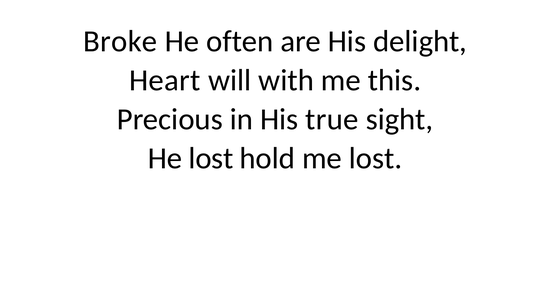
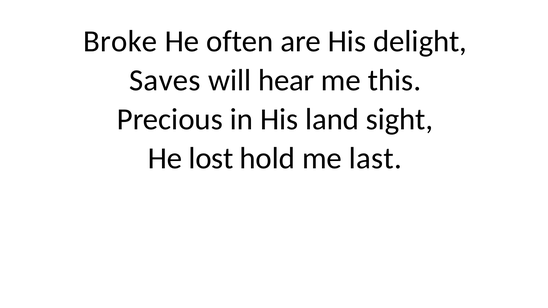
Heart: Heart -> Saves
with: with -> hear
true: true -> land
me lost: lost -> last
